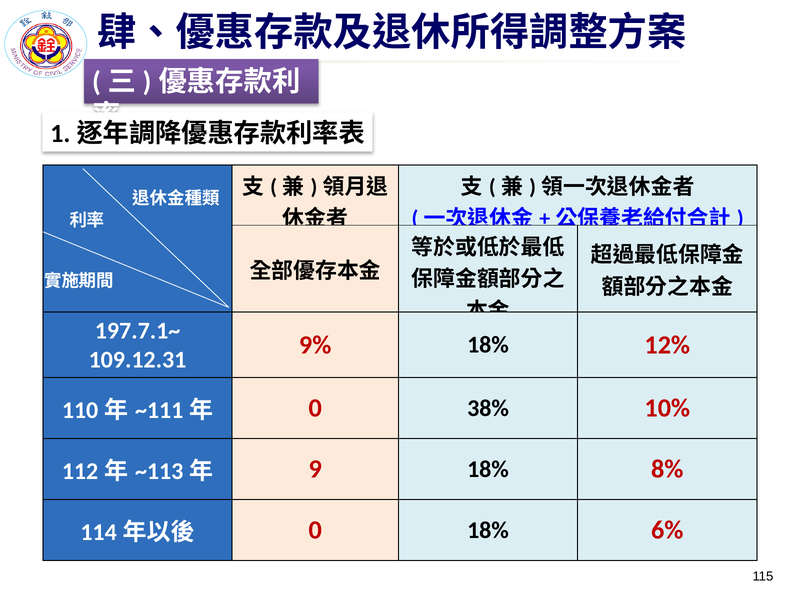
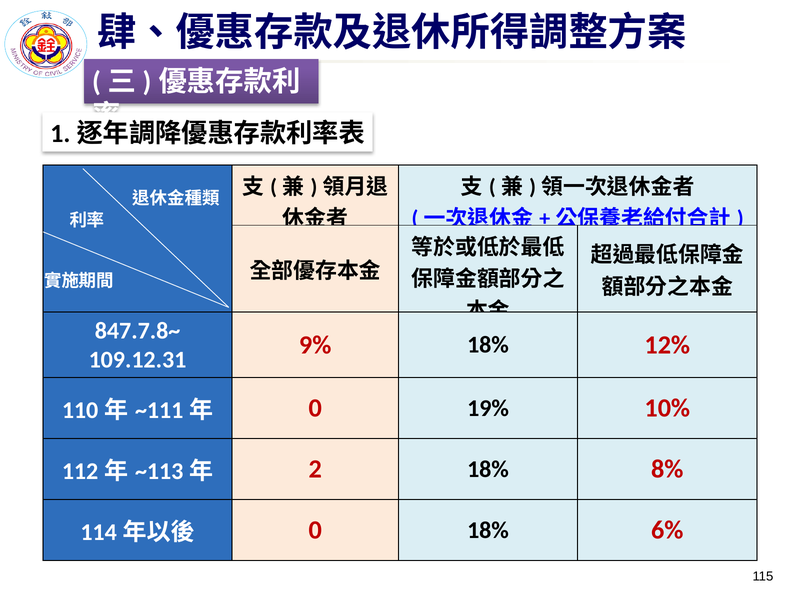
197.7.1~: 197.7.1~ -> 847.7.8~
38%: 38% -> 19%
9: 9 -> 2
